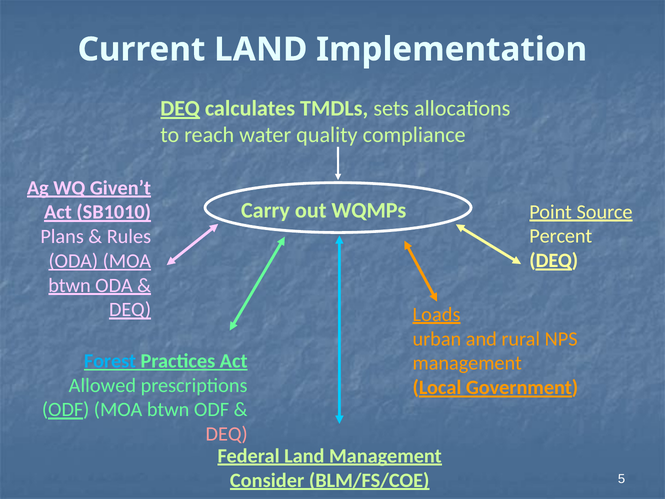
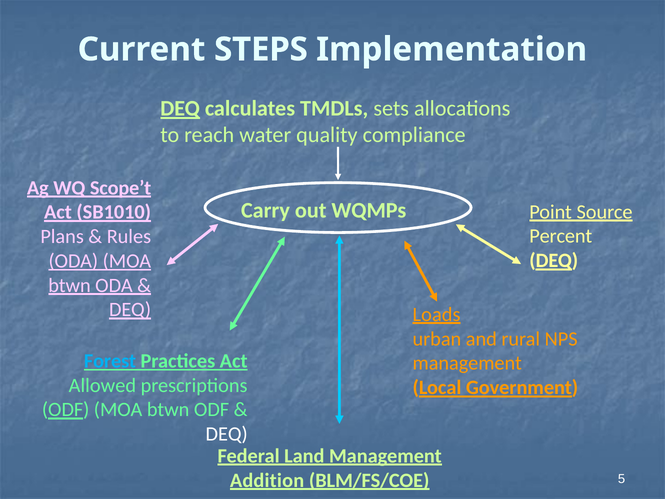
Current LAND: LAND -> STEPS
Given’t: Given’t -> Scope’t
DEQ at (227, 434) colour: pink -> white
Consider: Consider -> Addition
